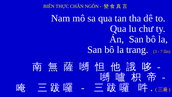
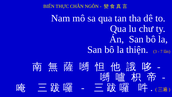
trang: trang -> thiện
